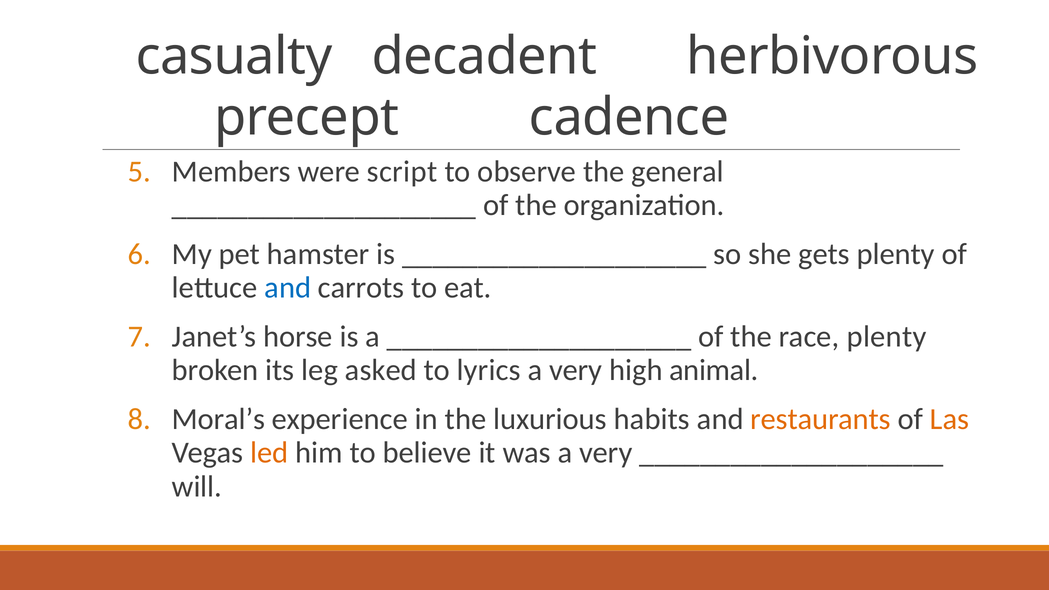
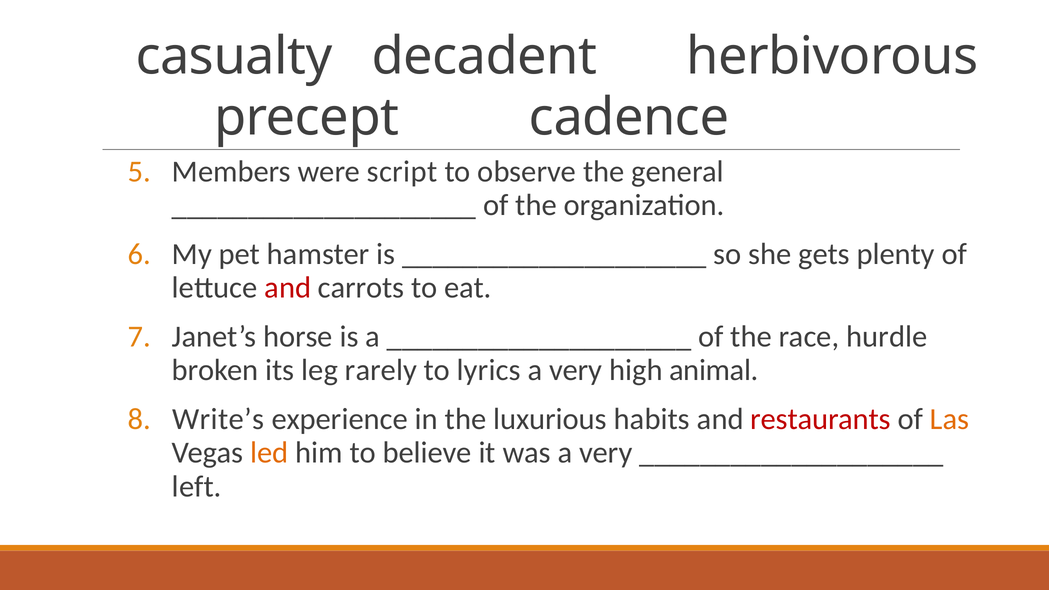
and at (288, 288) colour: blue -> red
race plenty: plenty -> hurdle
asked: asked -> rarely
Moral’s: Moral’s -> Write’s
restaurants colour: orange -> red
will: will -> left
